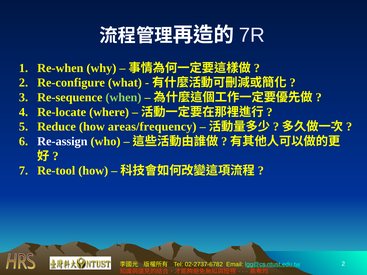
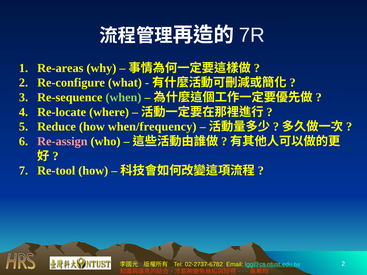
Re-when: Re-when -> Re-areas
areas/frequency: areas/frequency -> when/frequency
Re-assign colour: white -> pink
